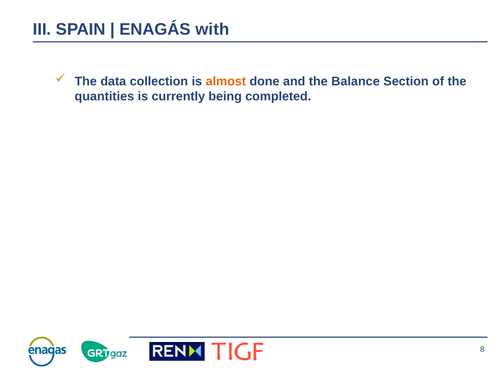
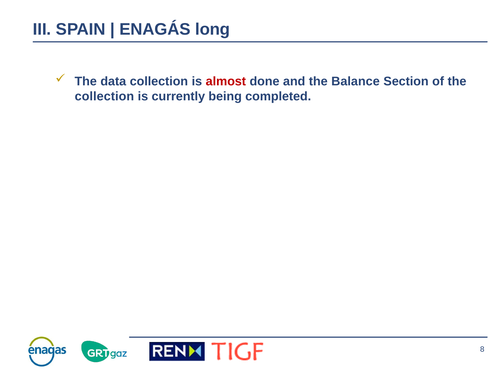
with: with -> long
almost colour: orange -> red
quantities at (104, 96): quantities -> collection
